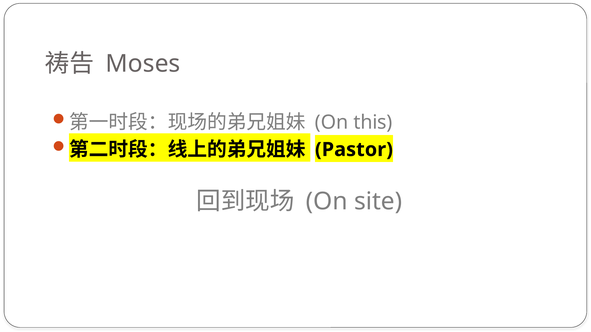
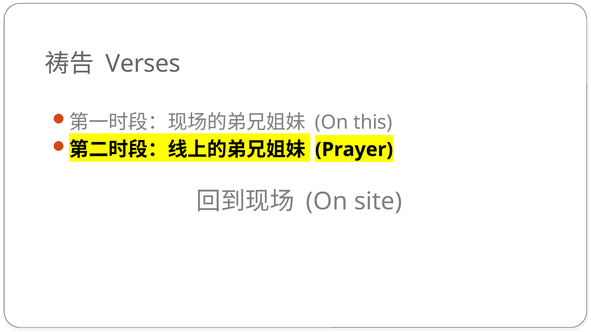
Moses: Moses -> Verses
Pastor: Pastor -> Prayer
